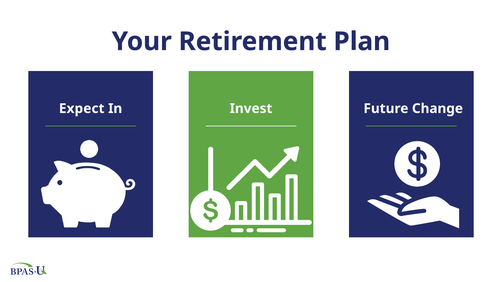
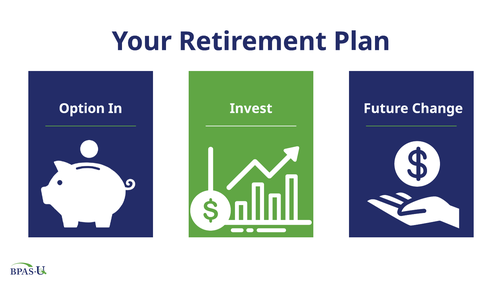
Expect: Expect -> Option
